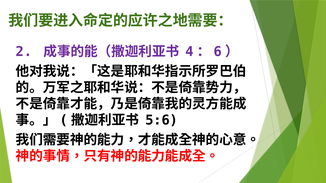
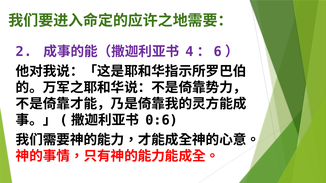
5:6: 5:6 -> 0:6
